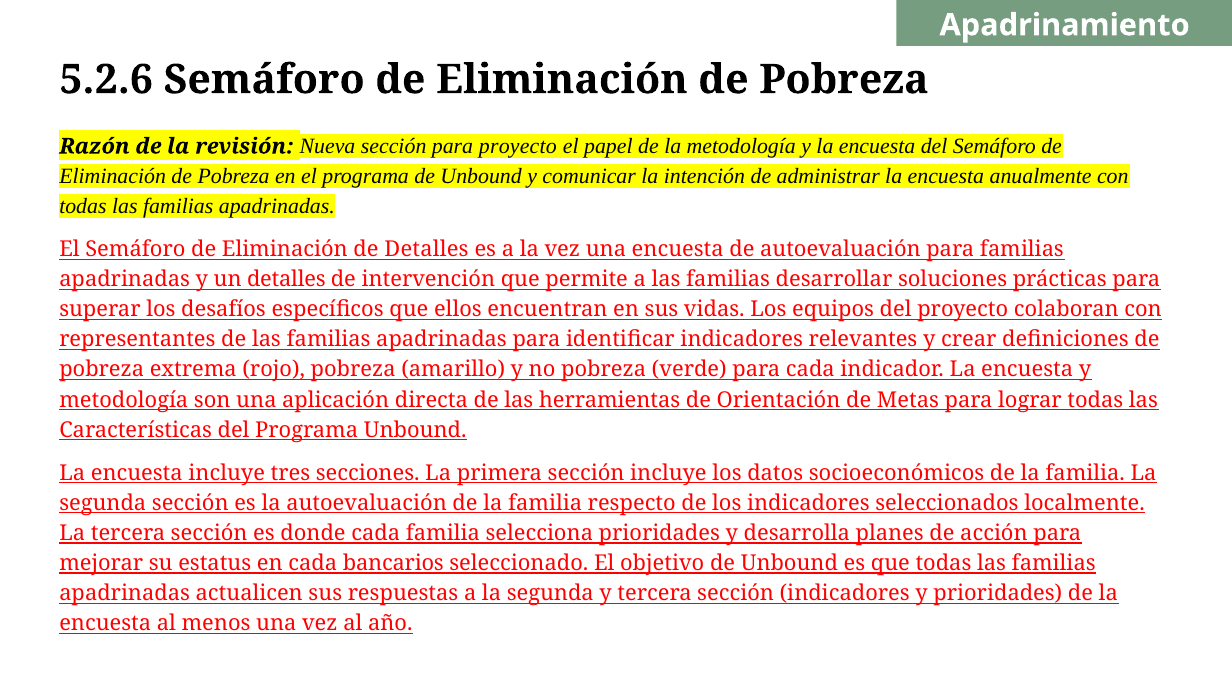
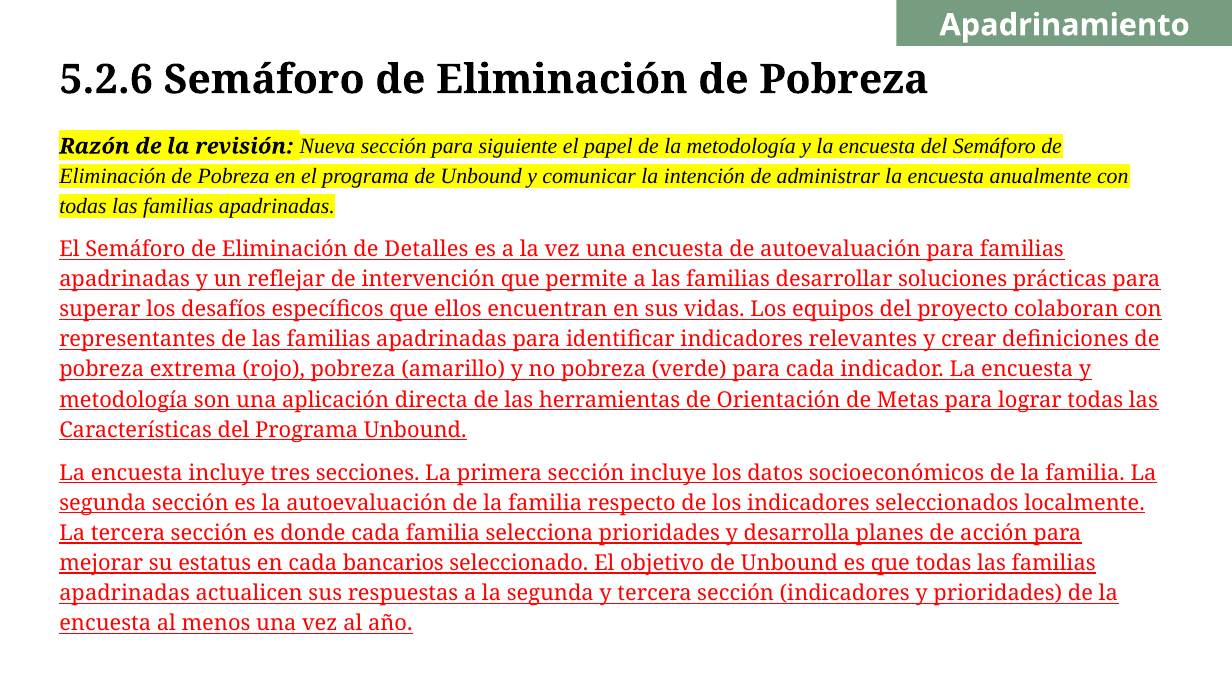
para proyecto: proyecto -> siguiente
un detalles: detalles -> reflejar
